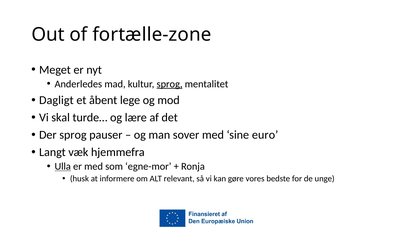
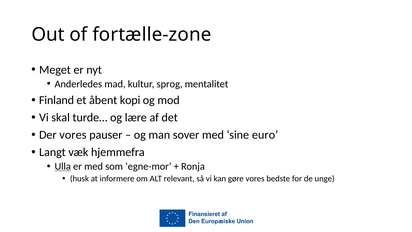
sprog at (170, 84) underline: present -> none
Dagligt: Dagligt -> Finland
lege: lege -> kopi
Der sprog: sprog -> vores
